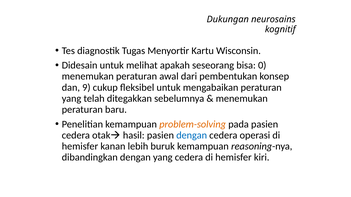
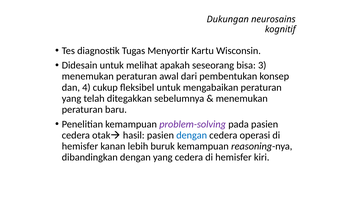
0: 0 -> 3
9: 9 -> 4
problem-solving colour: orange -> purple
